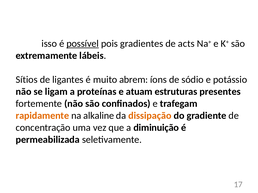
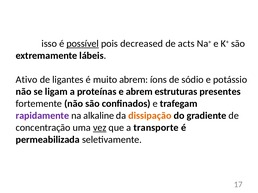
gradientes: gradientes -> decreased
Sítios: Sítios -> Ativo
e atuam: atuam -> abrem
rapidamente colour: orange -> purple
vez underline: none -> present
diminuição: diminuição -> transporte
